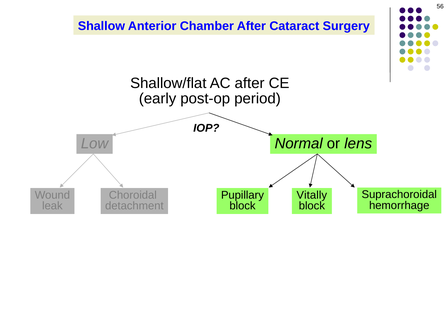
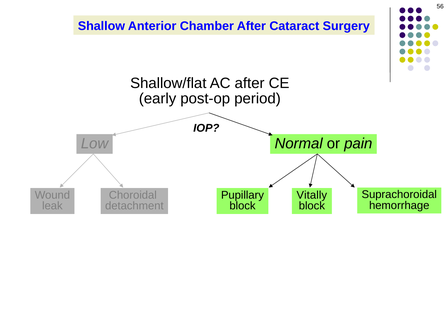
lens: lens -> pain
